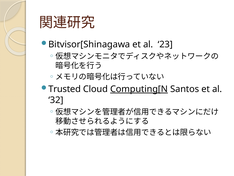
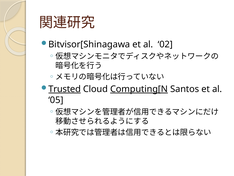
23: 23 -> 02
Trusted underline: none -> present
32: 32 -> 05
